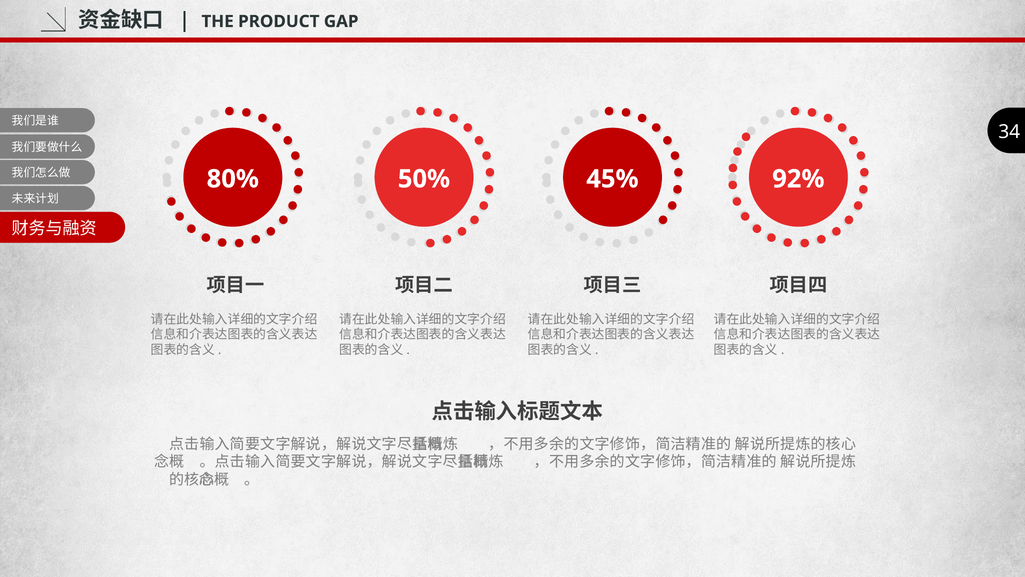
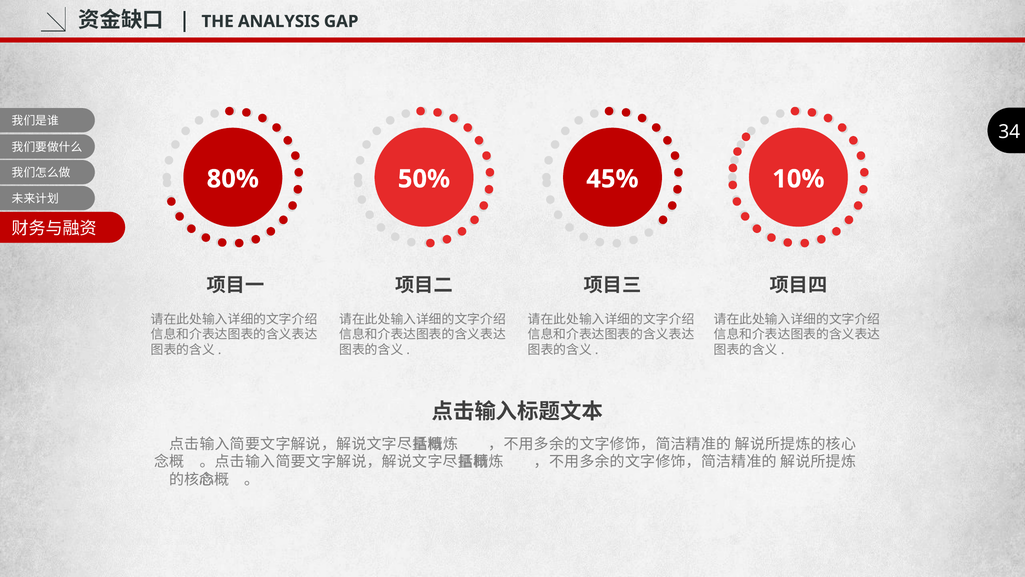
PRODUCT: PRODUCT -> ANALYSIS
92%: 92% -> 10%
